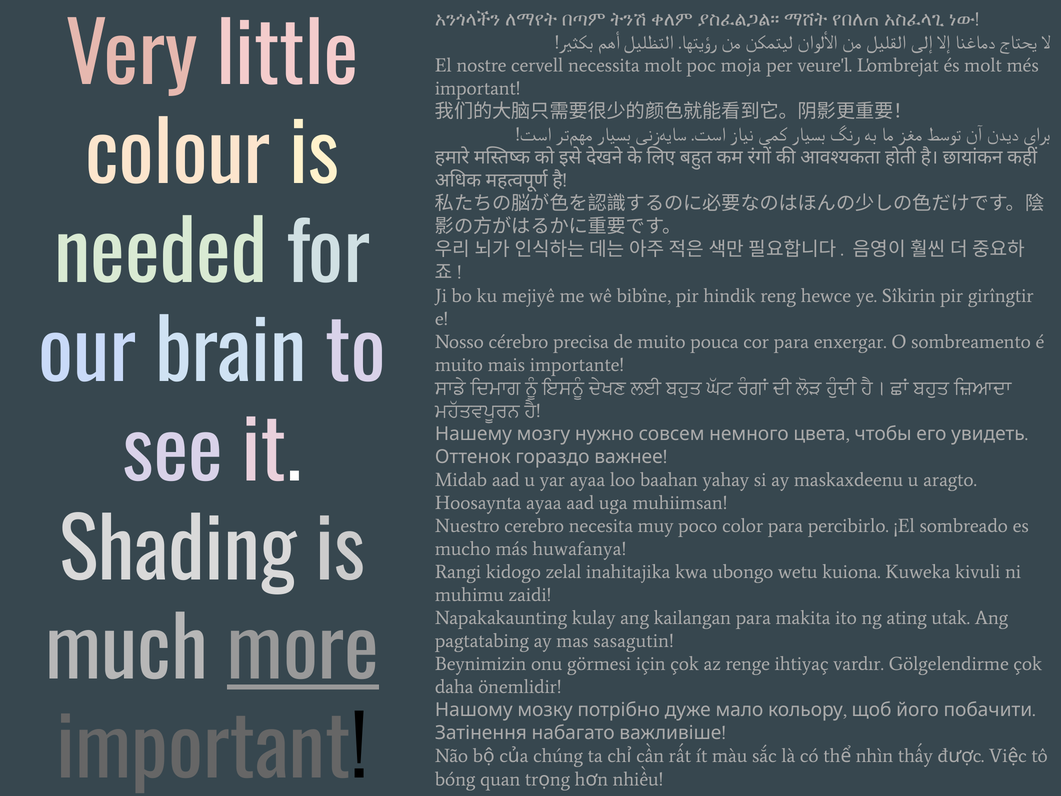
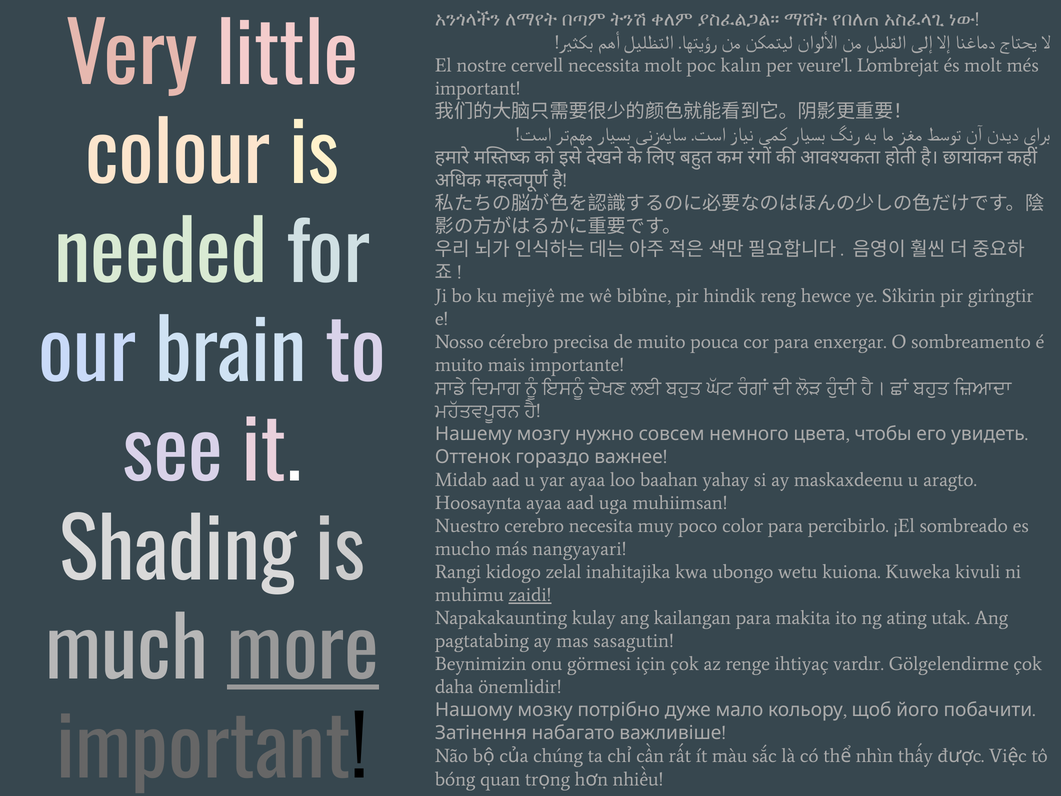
moja: moja -> kalın
huwafanya: huwafanya -> nangyayari
zaidi underline: none -> present
